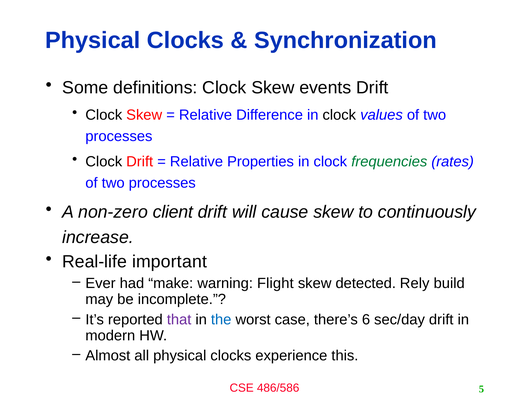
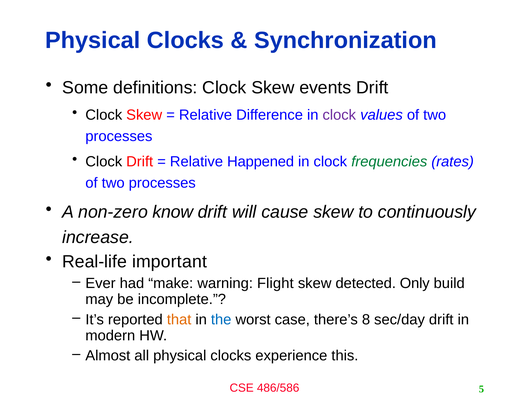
clock at (339, 115) colour: black -> purple
Properties: Properties -> Happened
client: client -> know
Rely: Rely -> Only
that colour: purple -> orange
6: 6 -> 8
